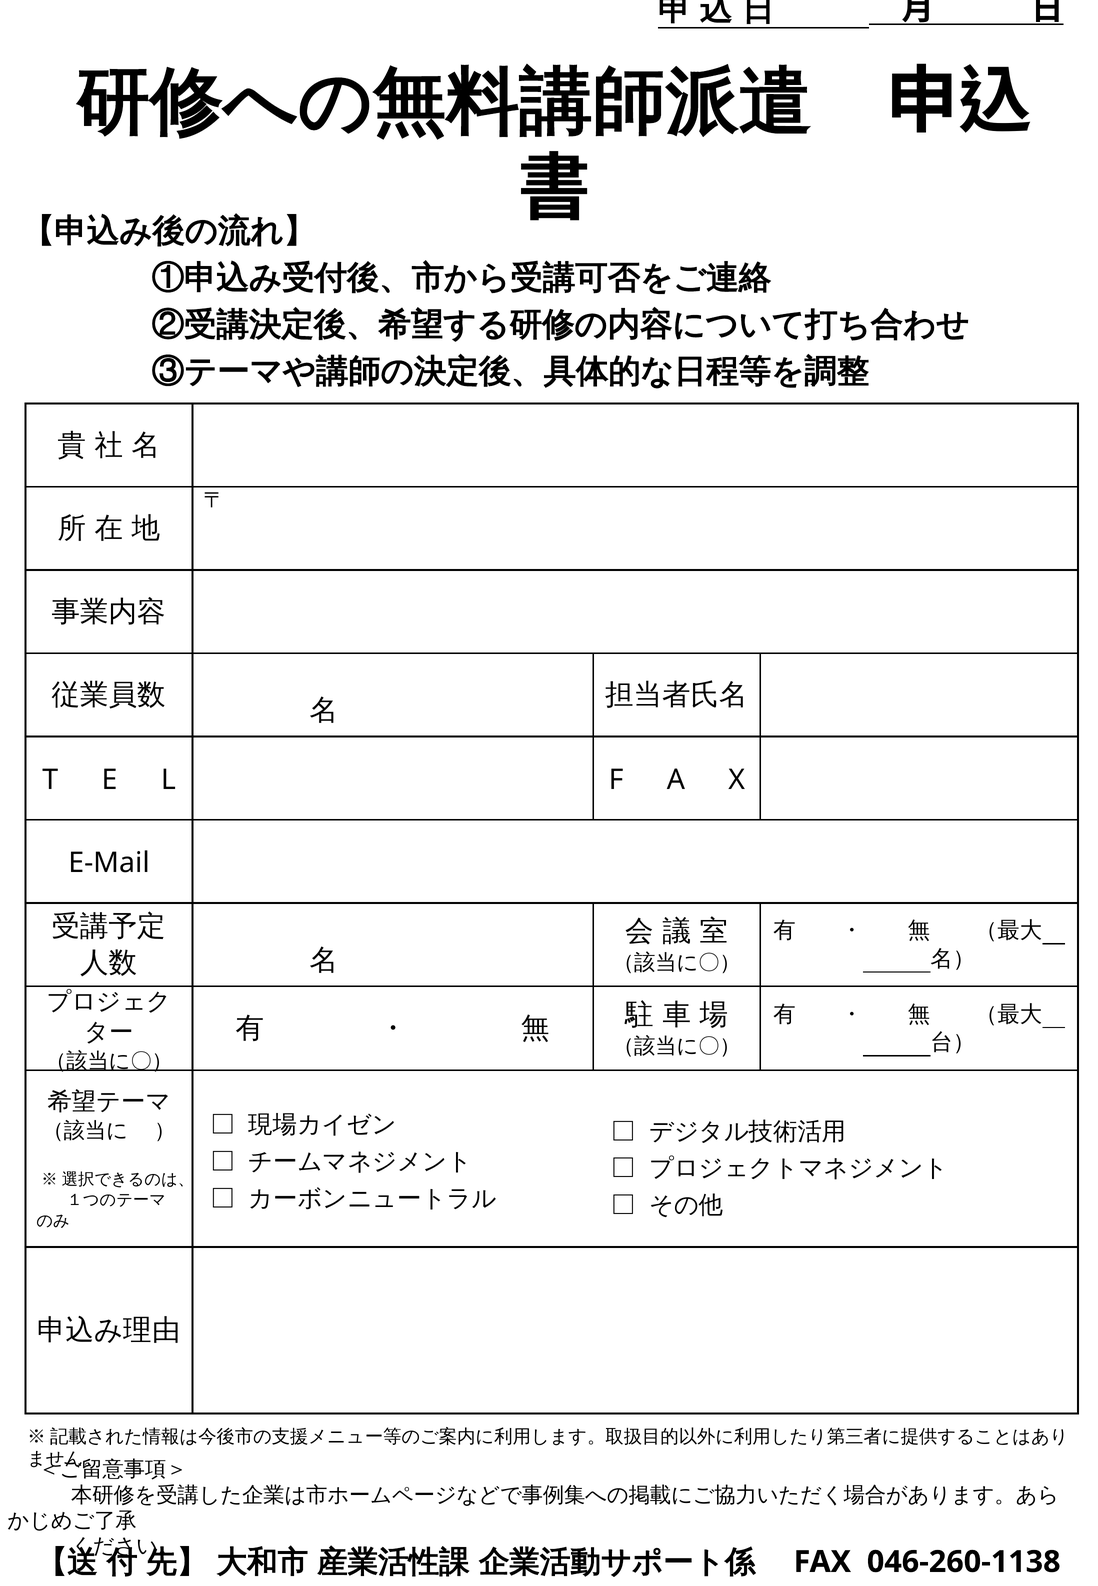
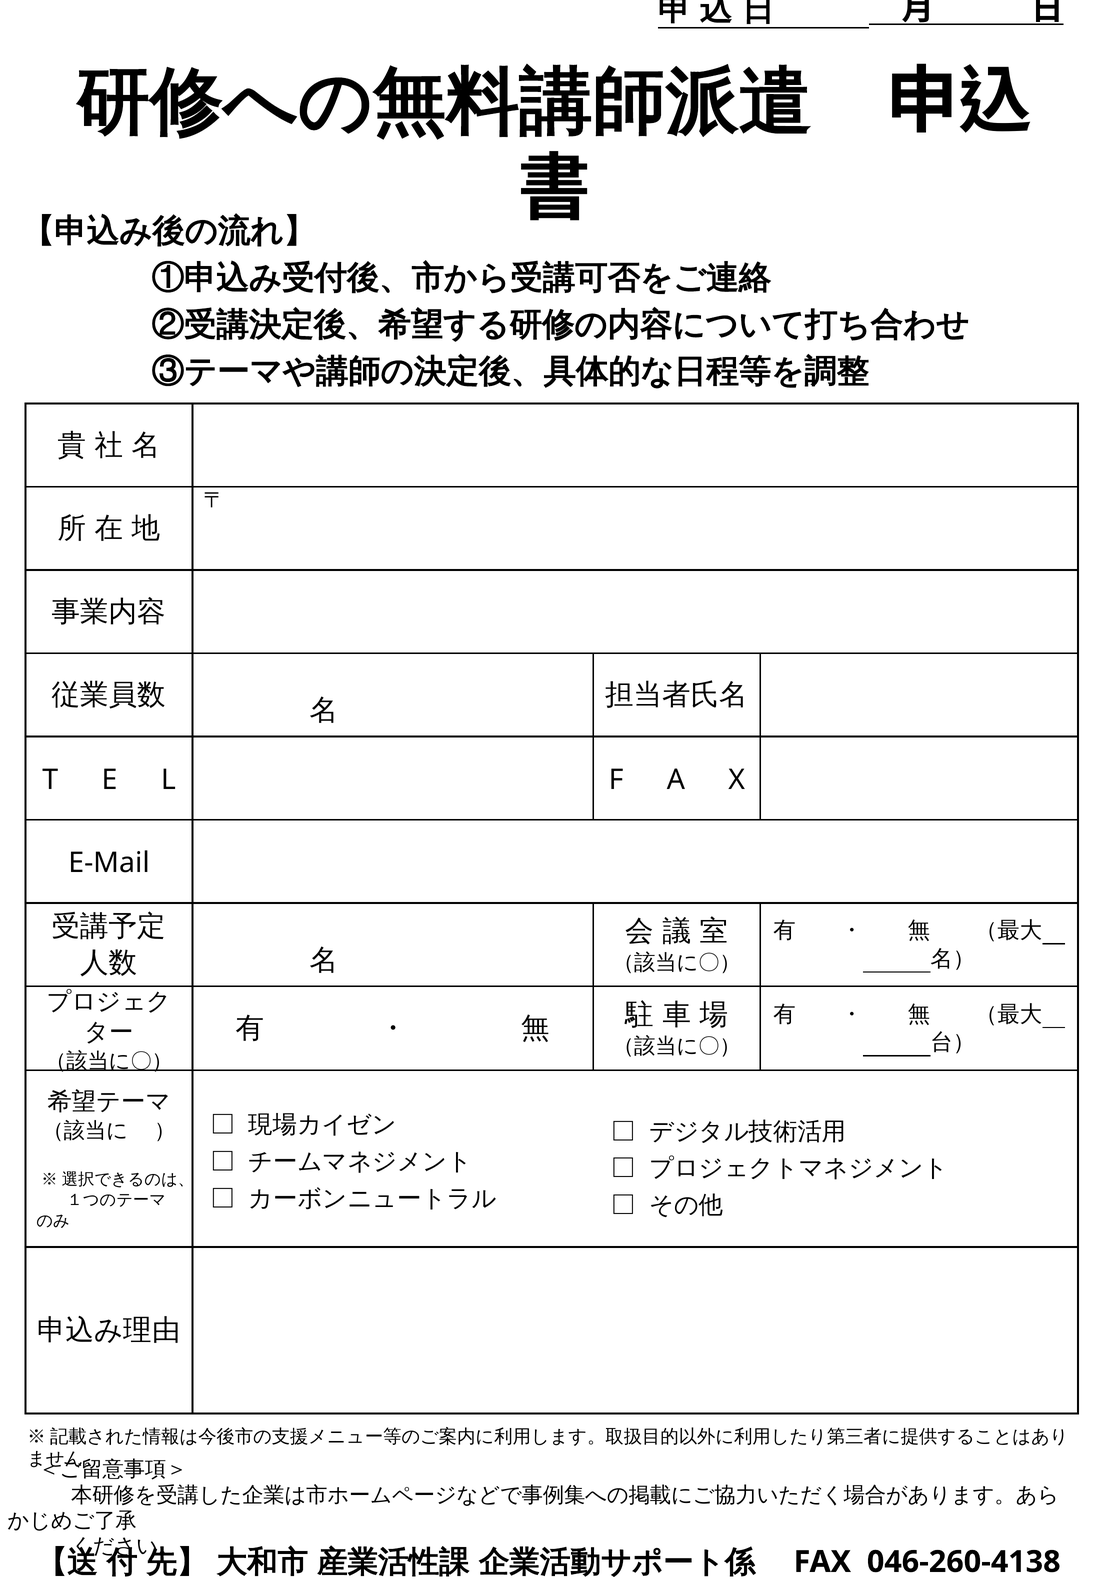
046-260-1138: 046-260-1138 -> 046-260-4138
